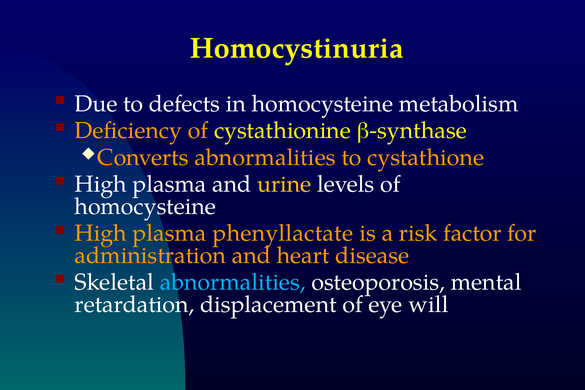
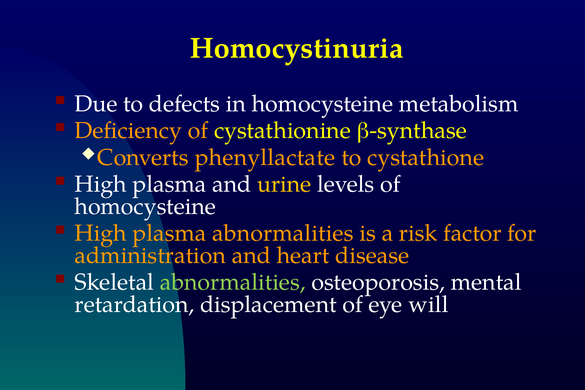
Converts abnormalities: abnormalities -> phenyllactate
plasma phenyllactate: phenyllactate -> abnormalities
abnormalities at (233, 282) colour: light blue -> light green
